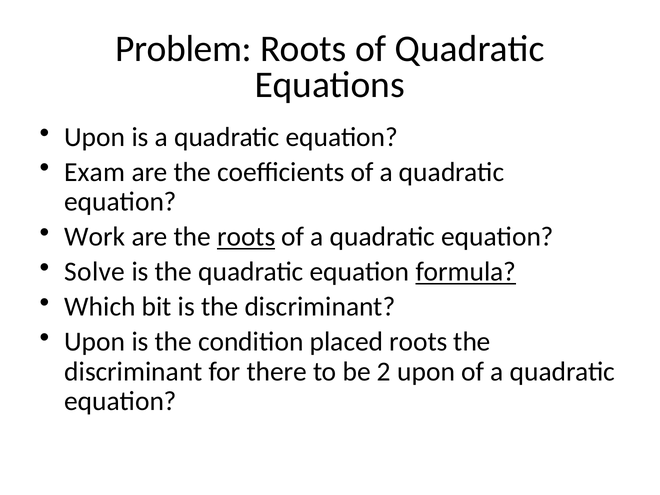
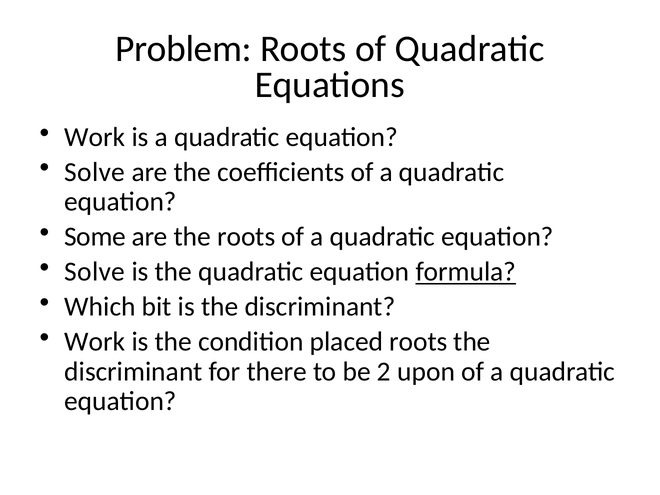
Upon at (95, 137): Upon -> Work
Exam at (95, 172): Exam -> Solve
Work: Work -> Some
roots at (246, 237) underline: present -> none
Upon at (95, 342): Upon -> Work
